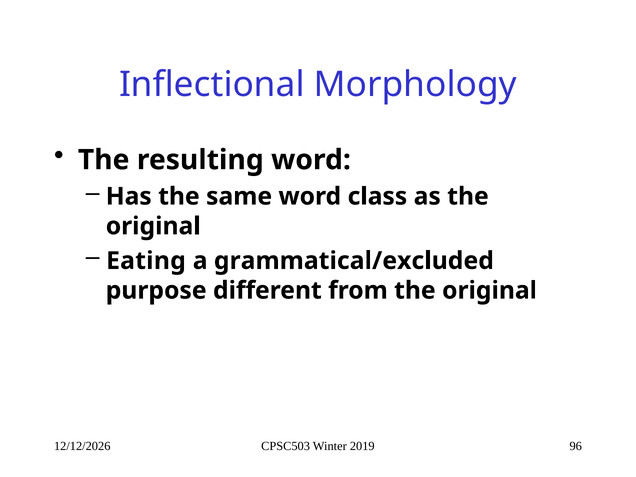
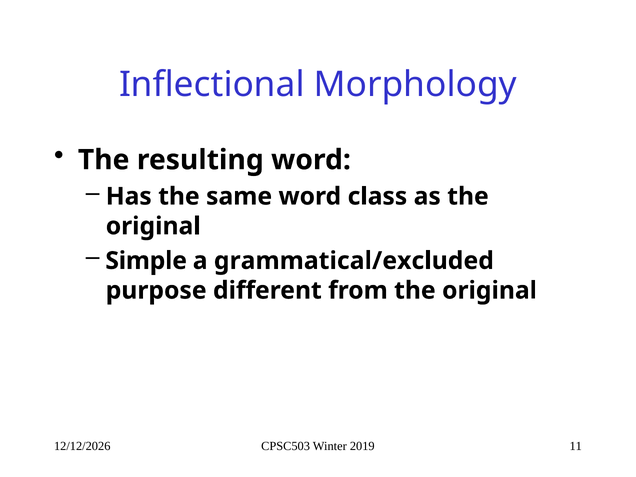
Eating: Eating -> Simple
96: 96 -> 11
